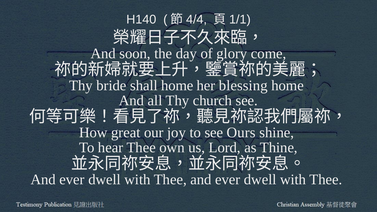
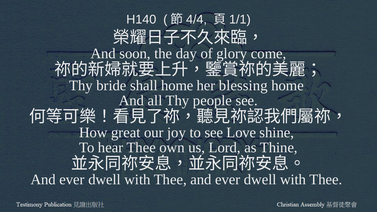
church: church -> people
Ours: Ours -> Love
